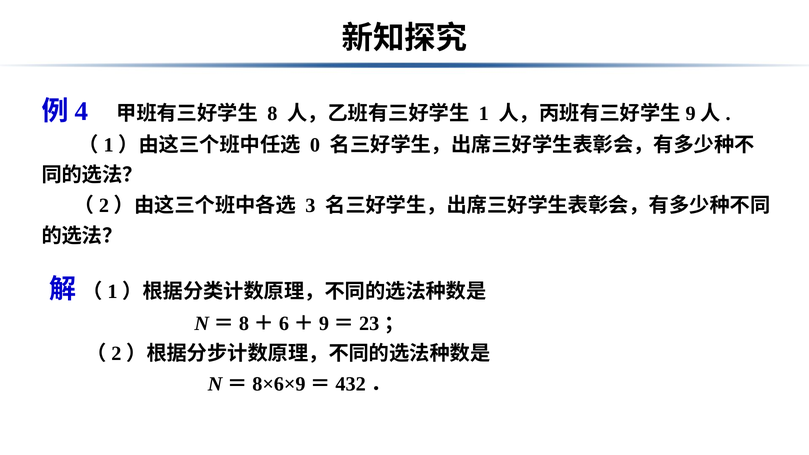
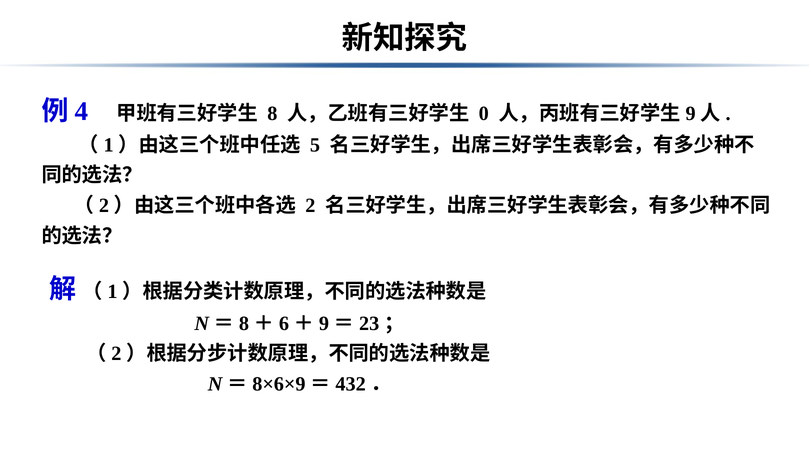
1: 1 -> 0
0: 0 -> 5
3: 3 -> 2
